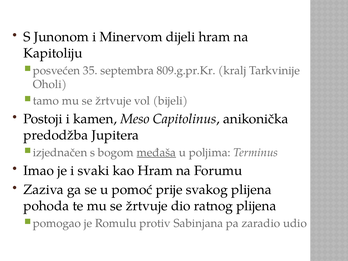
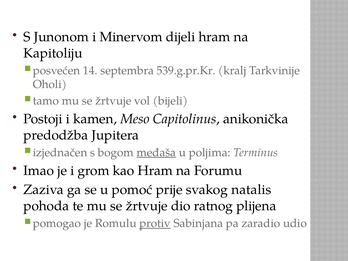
35: 35 -> 14
809.g.pr.Kr: 809.g.pr.Kr -> 539.g.pr.Kr
svaki: svaki -> grom
svakog plijena: plijena -> natalis
protiv underline: none -> present
